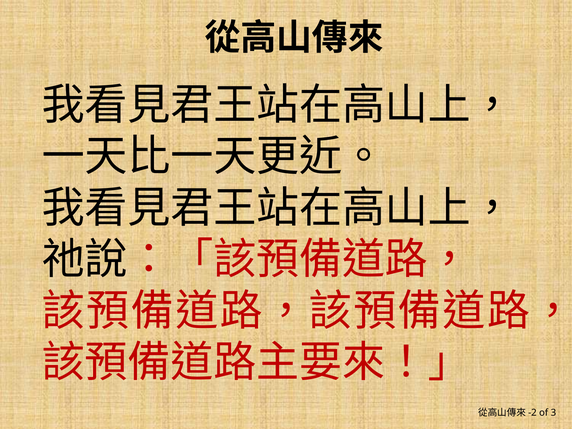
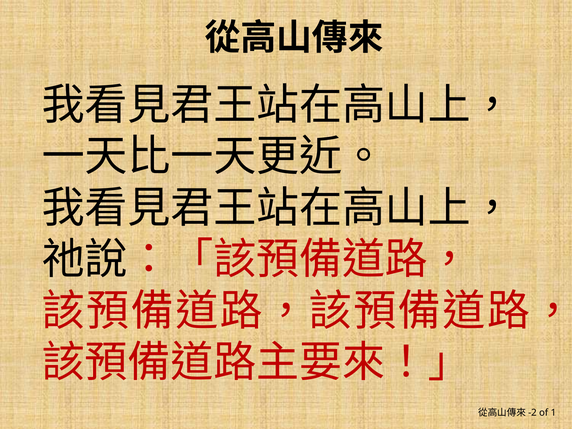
3: 3 -> 1
